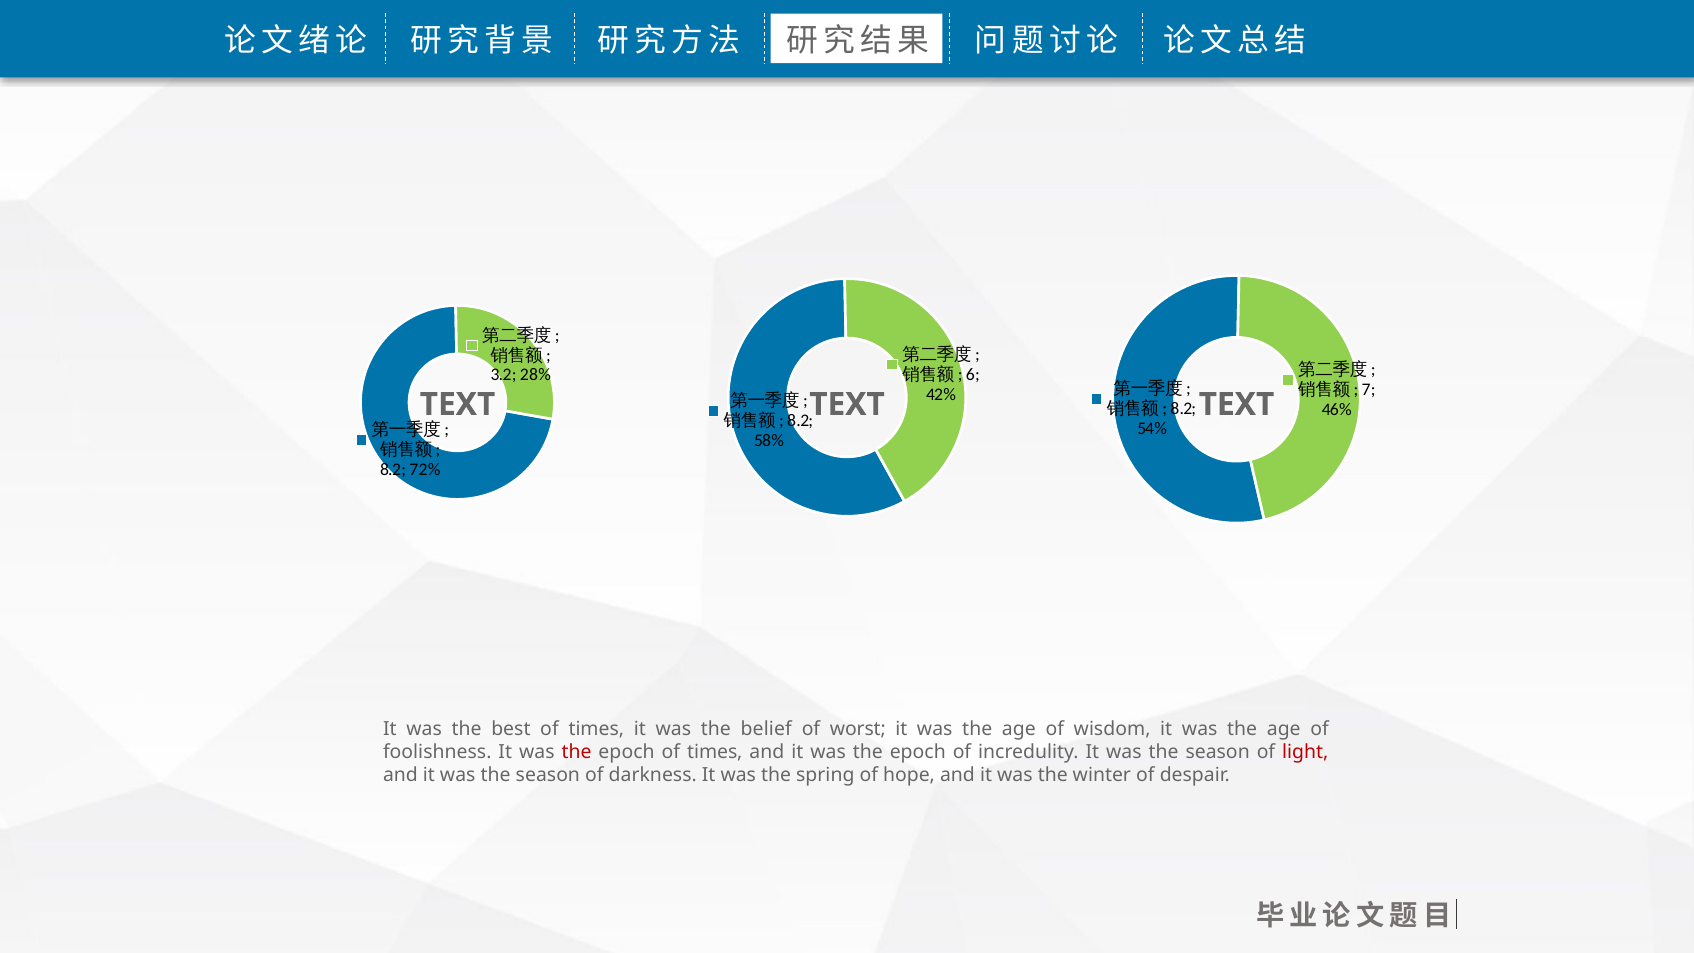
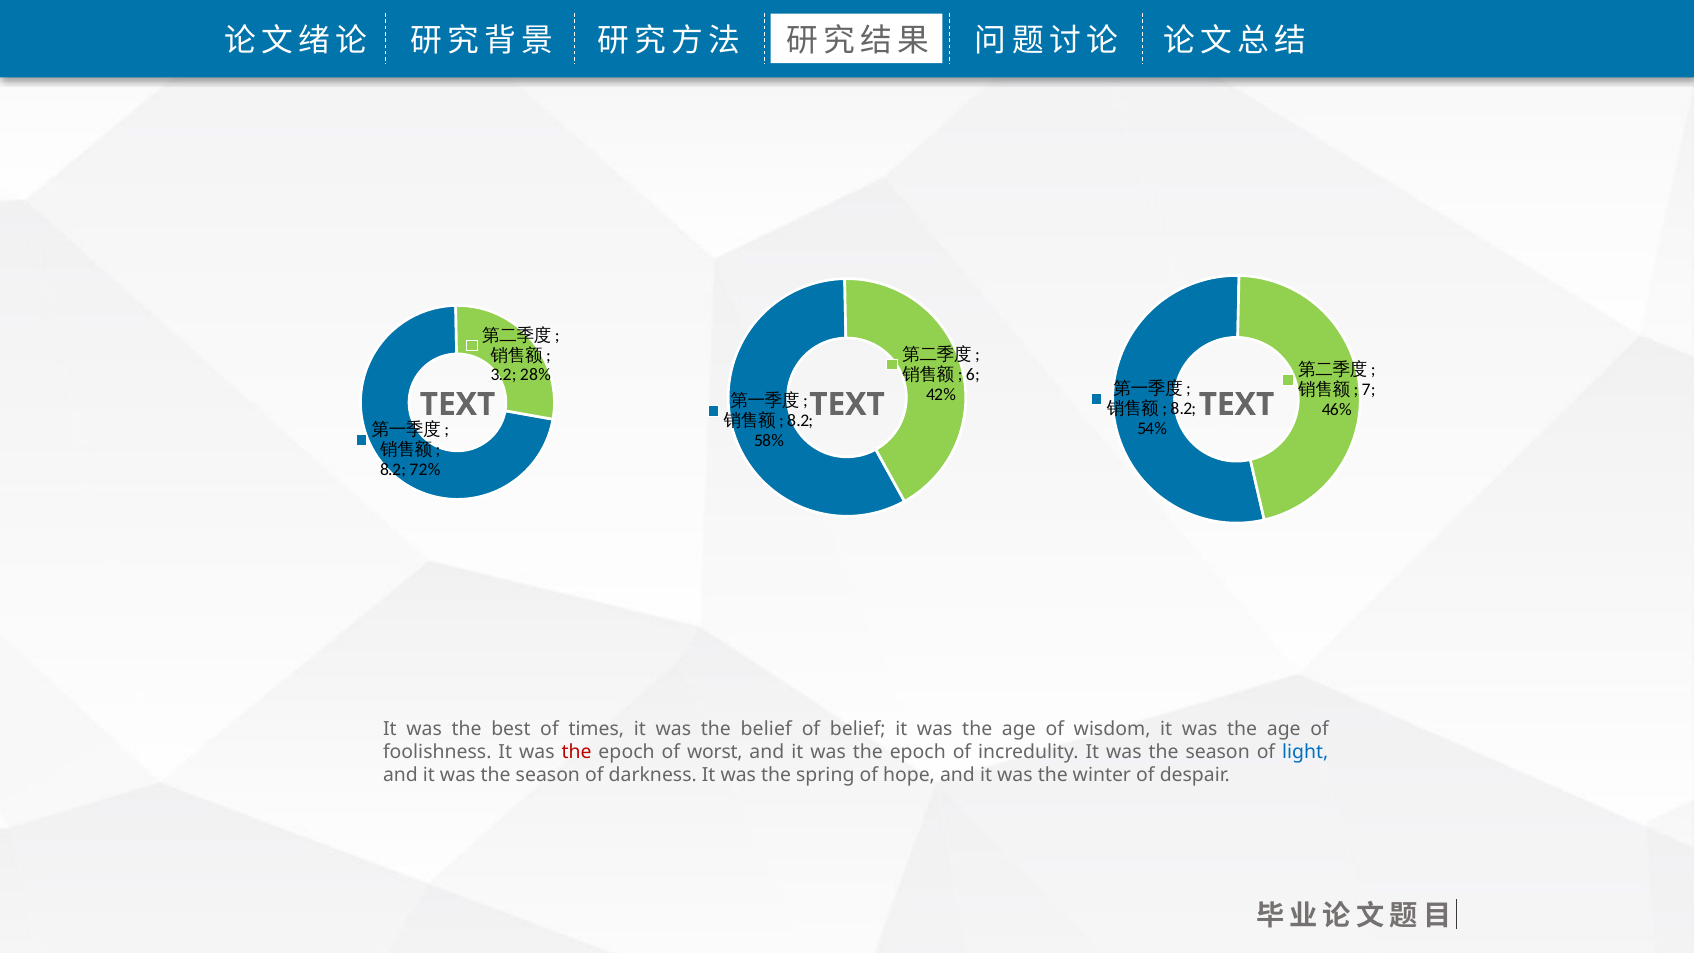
of worst: worst -> belief
epoch of times: times -> worst
light colour: red -> blue
